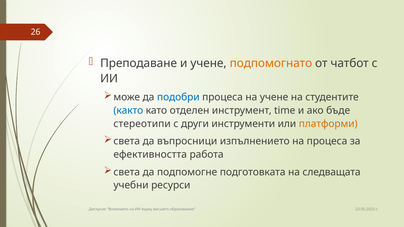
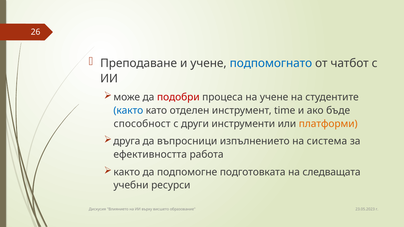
подпомогнато colour: orange -> blue
подобри colour: blue -> red
стереотипи: стереотипи -> способност
света at (127, 141): света -> друга
на процеса: процеса -> система
света at (127, 172): света -> както
